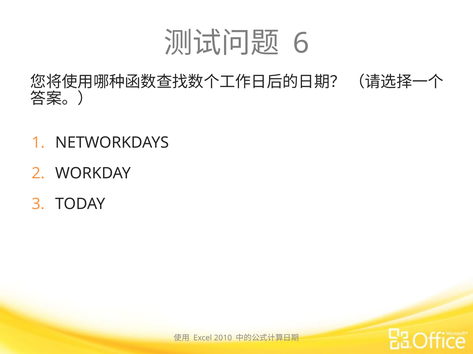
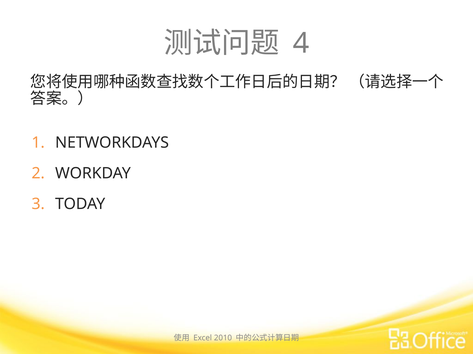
6: 6 -> 4
